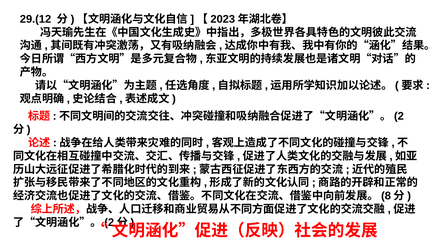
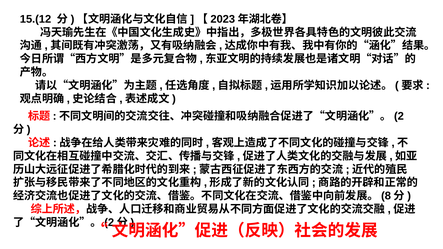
29.(12: 29.(12 -> 15.(12
